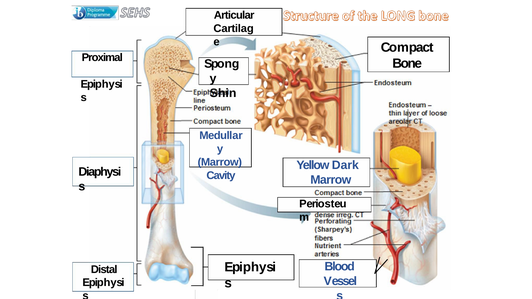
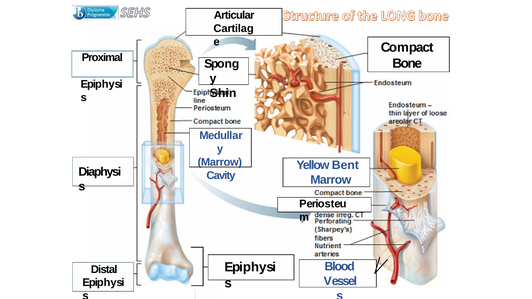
Dark: Dark -> Bent
